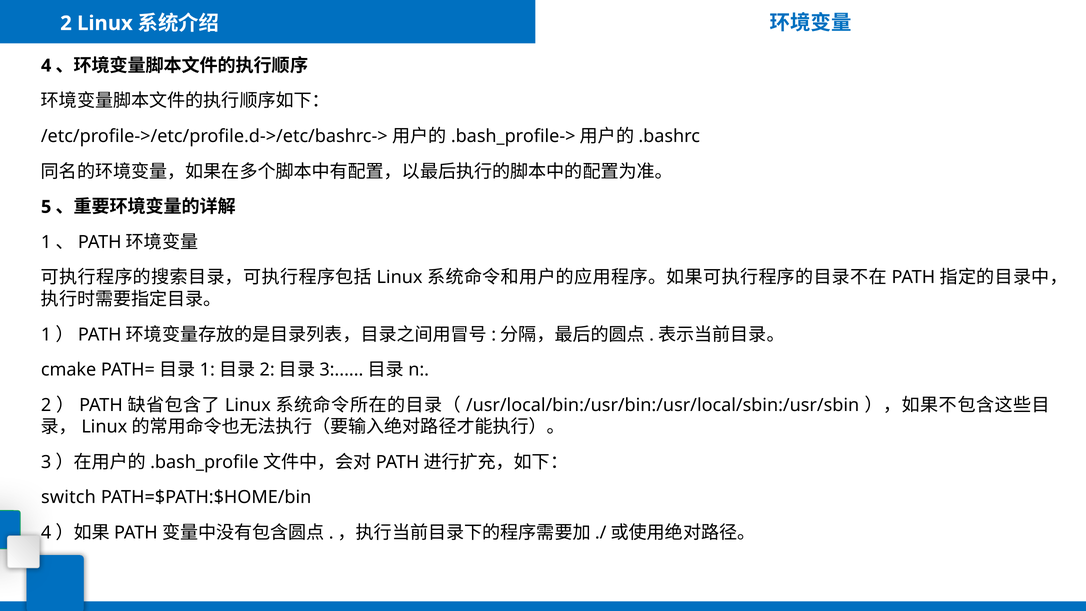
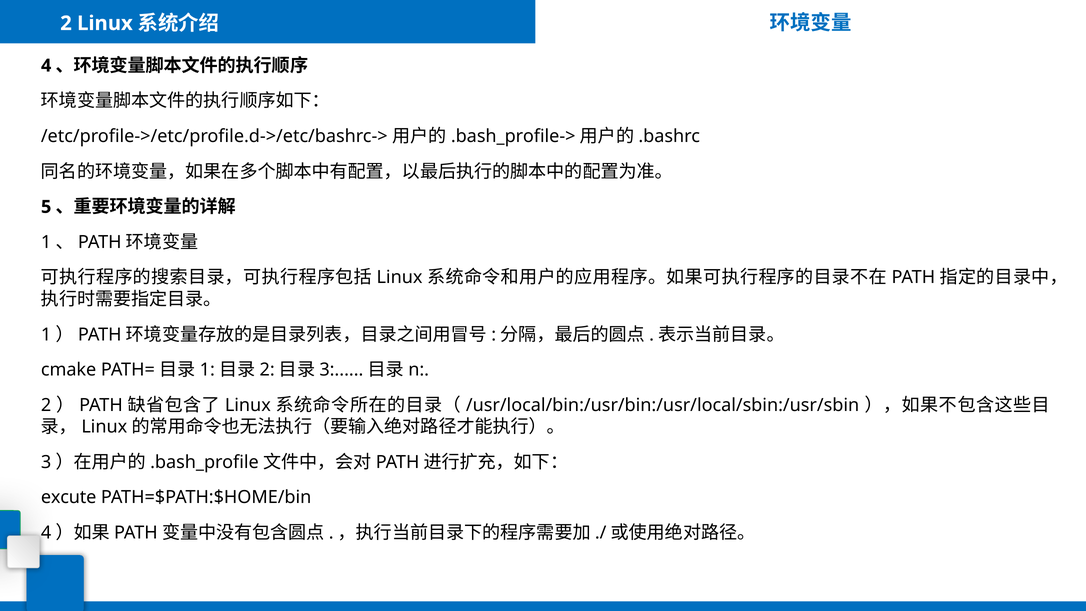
switch: switch -> excute
